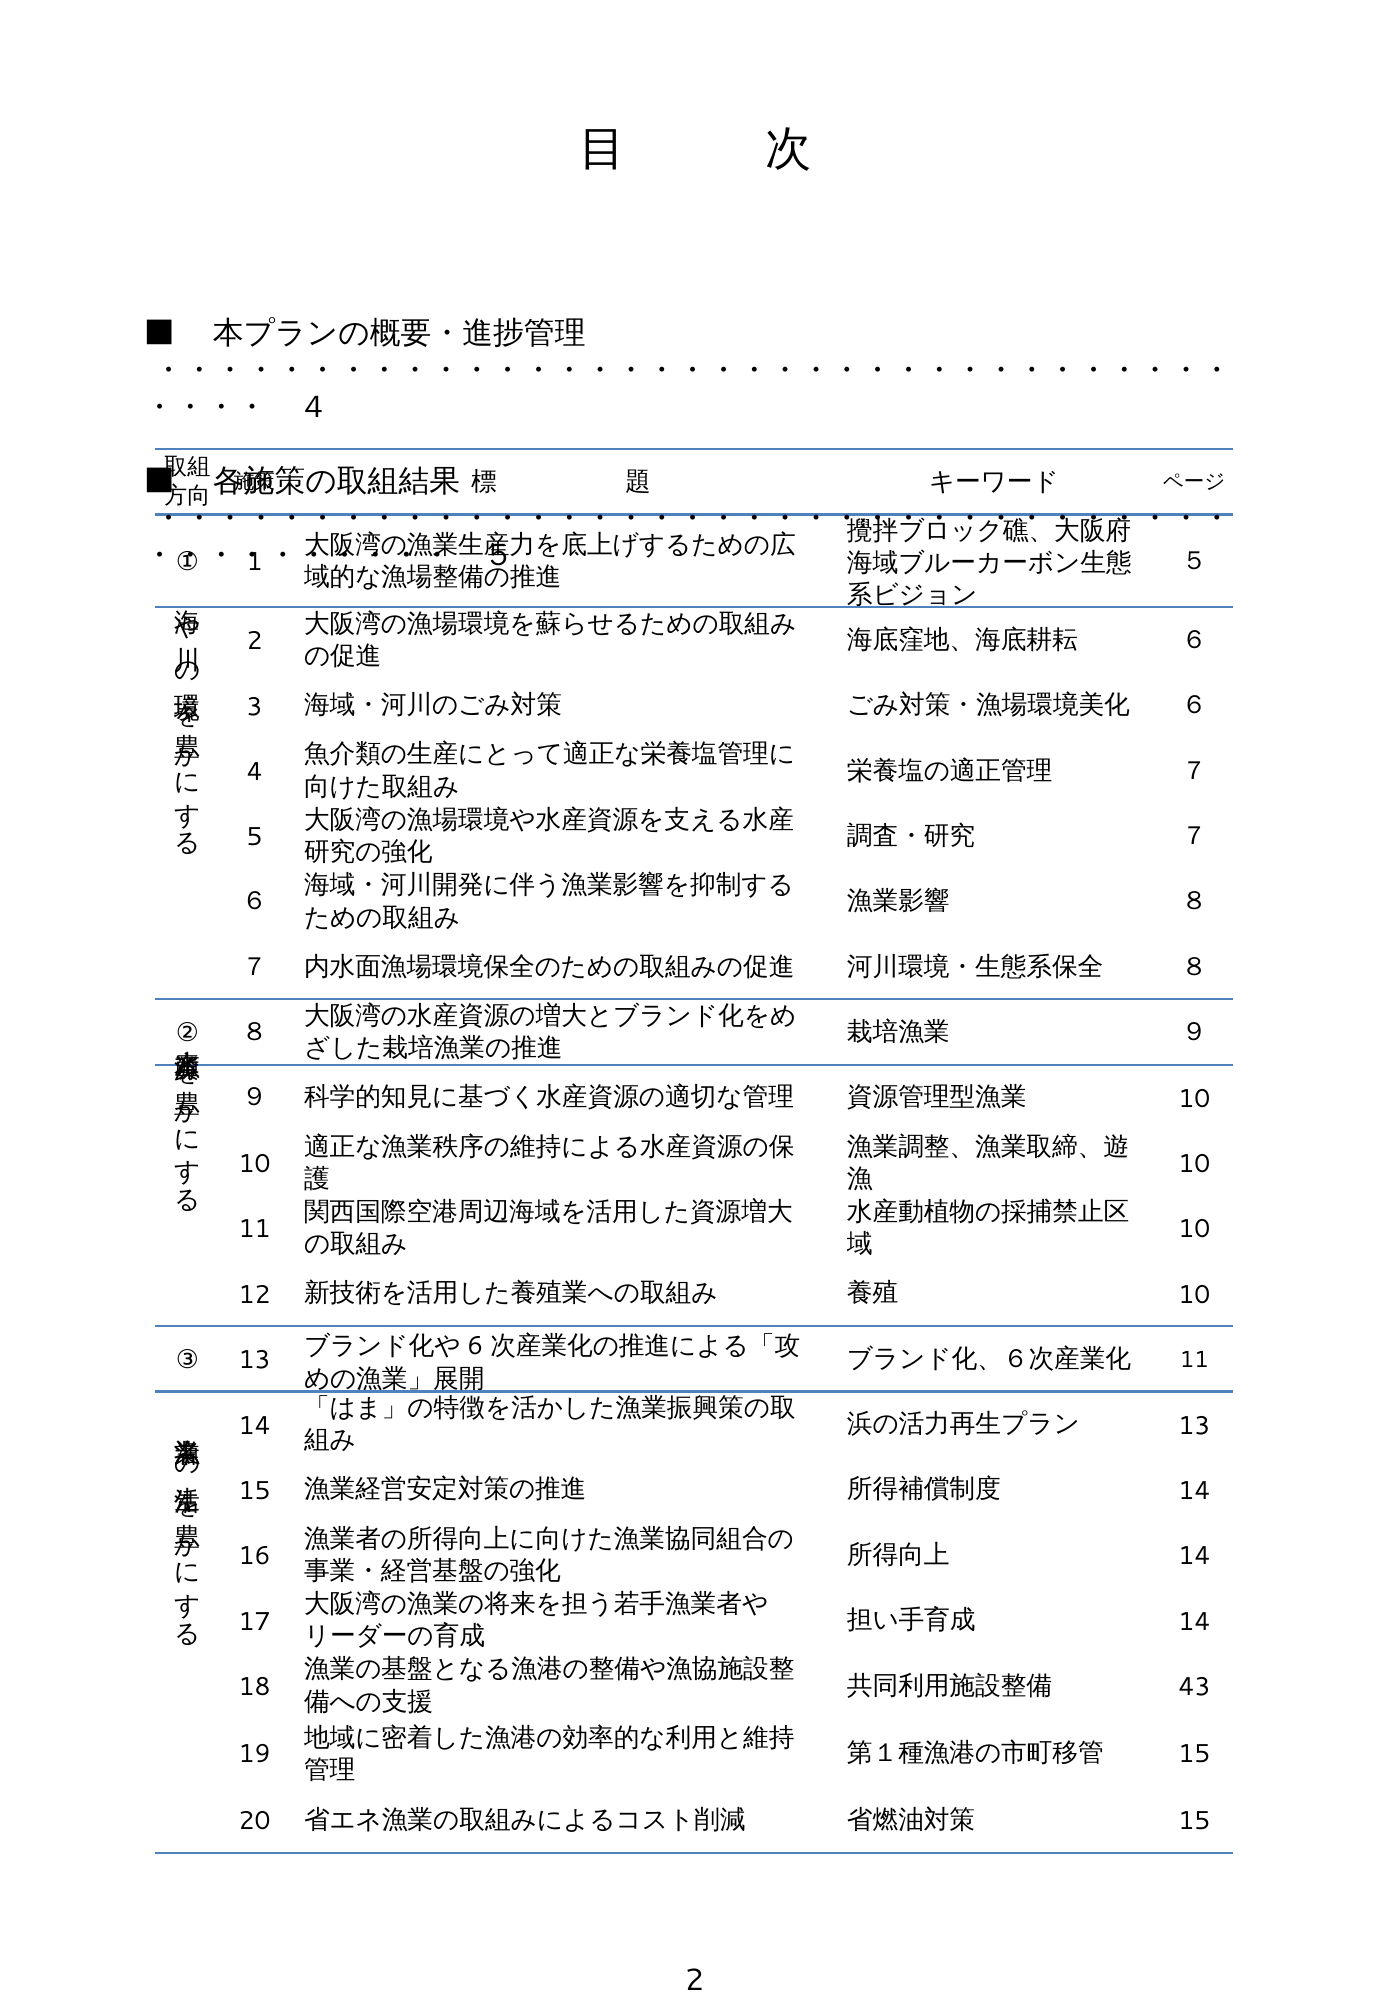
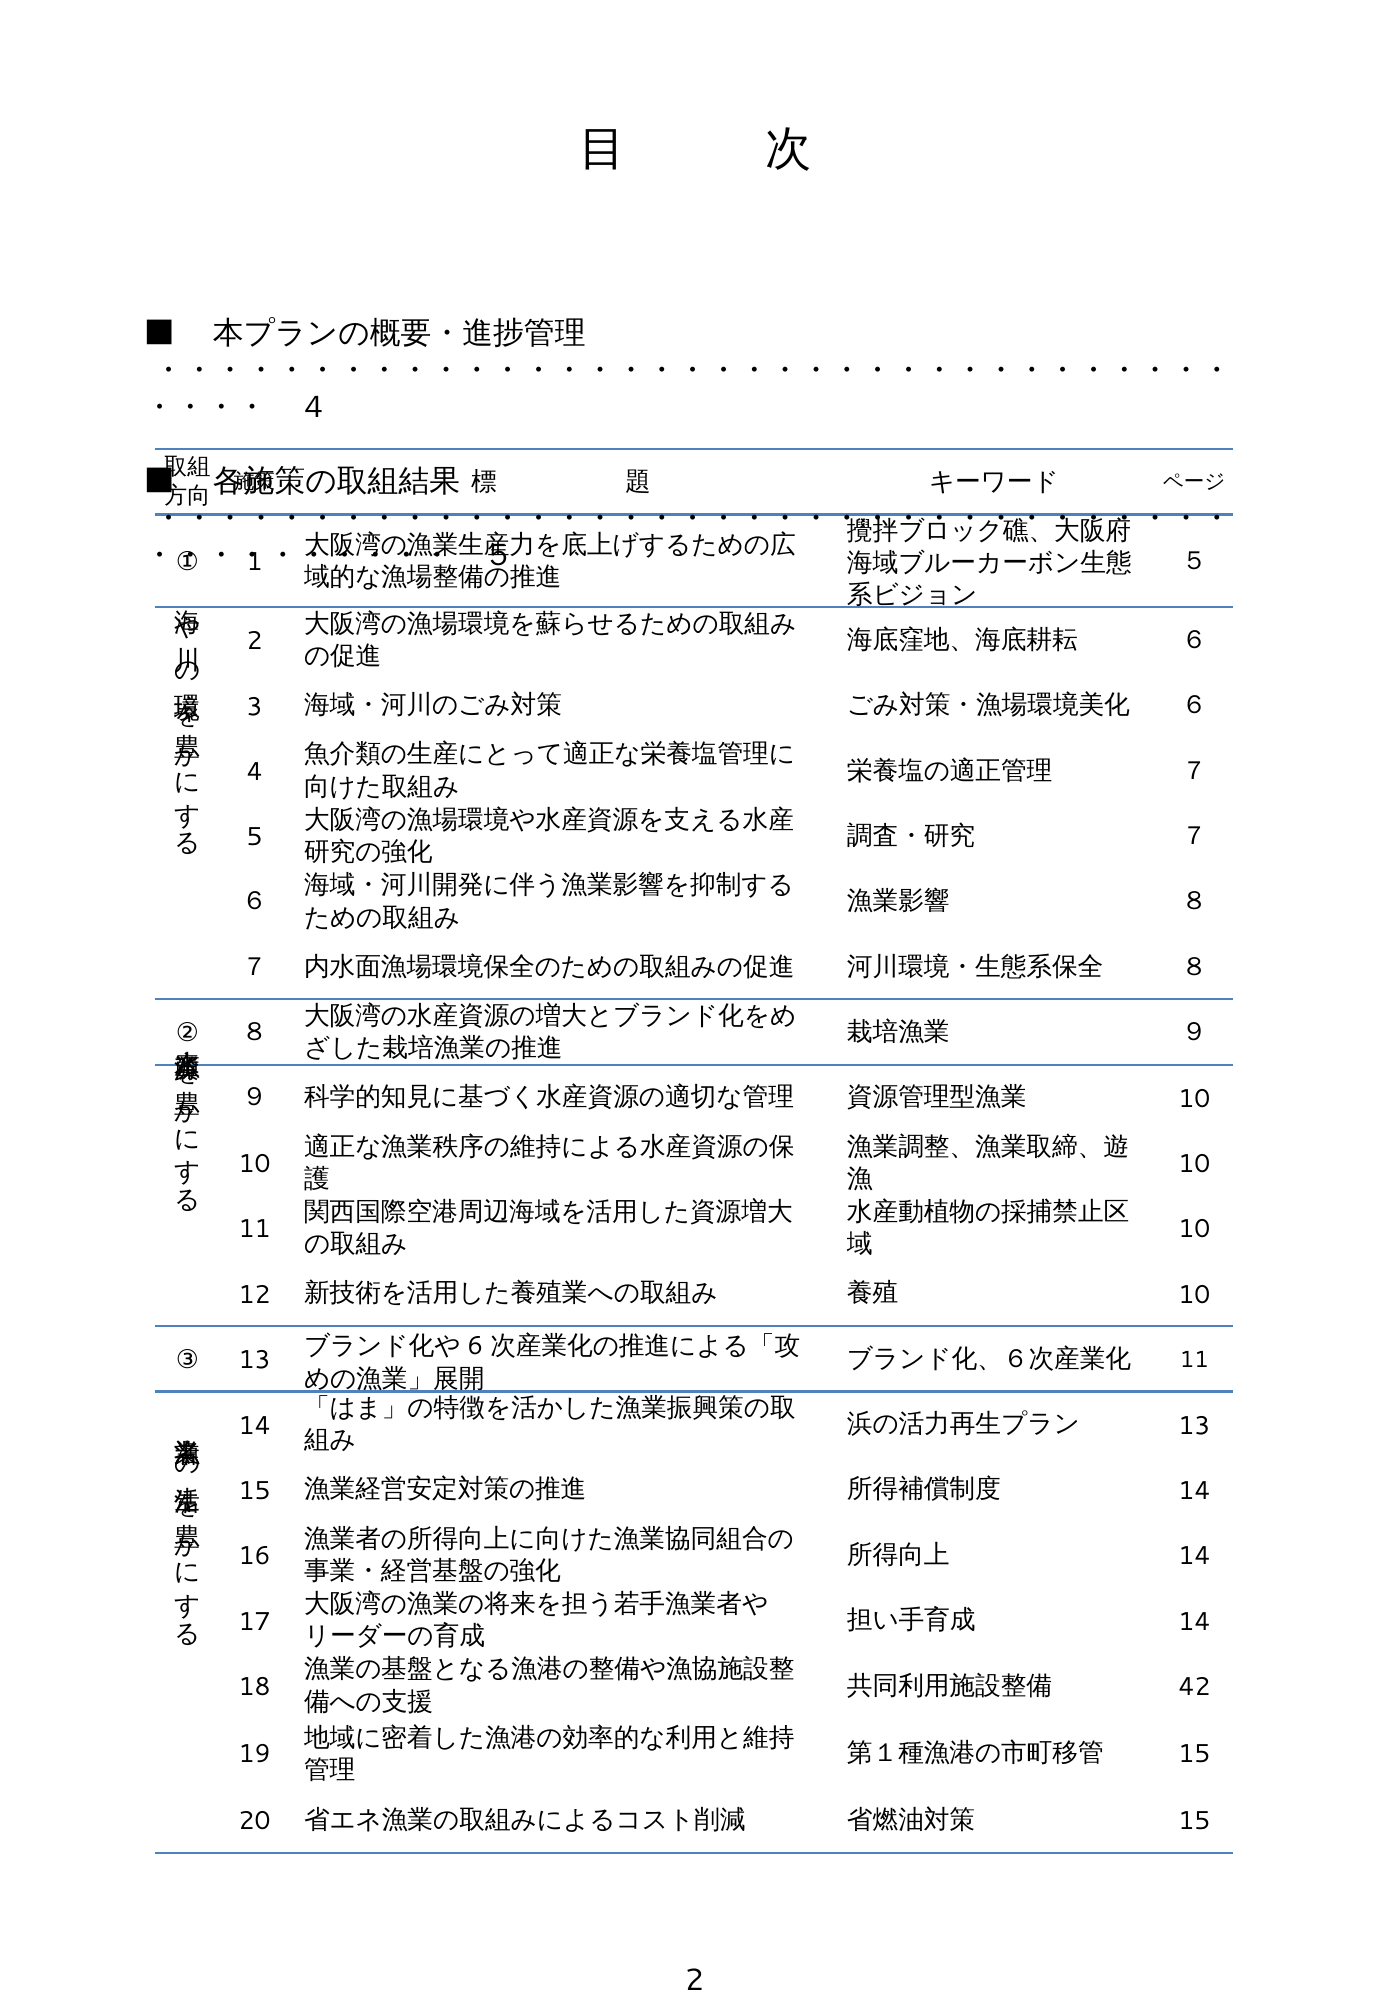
43: 43 -> 42
